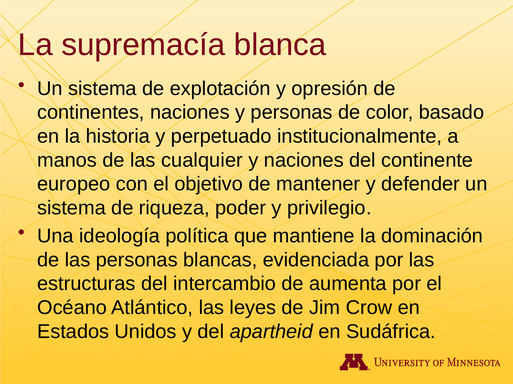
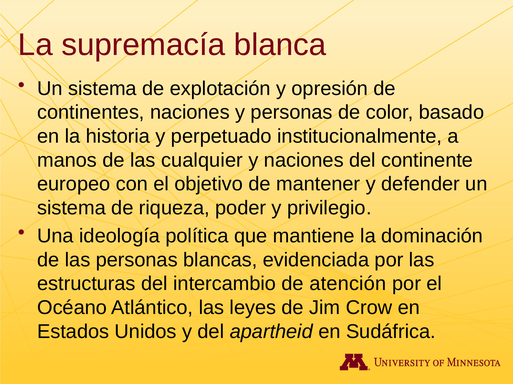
aumenta: aumenta -> atención
